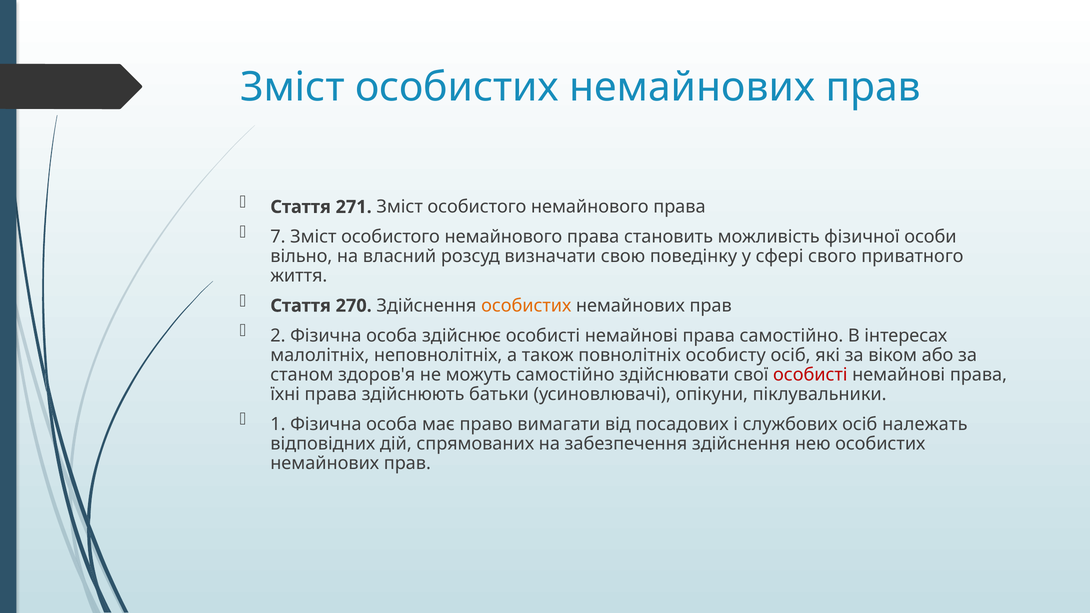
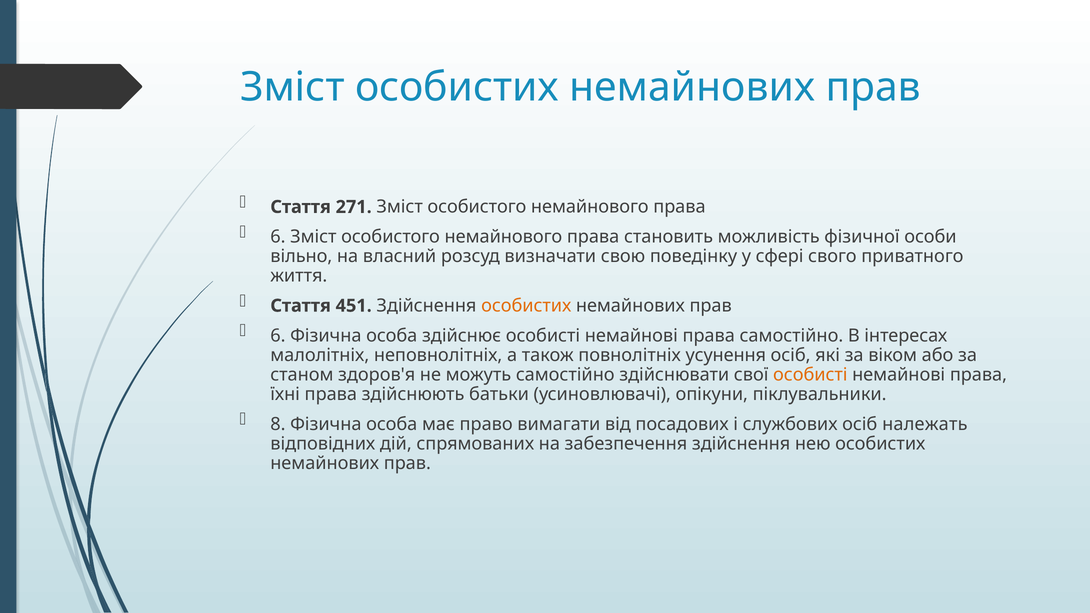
7 at (278, 237): 7 -> 6
270: 270 -> 451
2 at (278, 336): 2 -> 6
особисту: особисту -> усунення
особисті at (810, 375) colour: red -> orange
1: 1 -> 8
